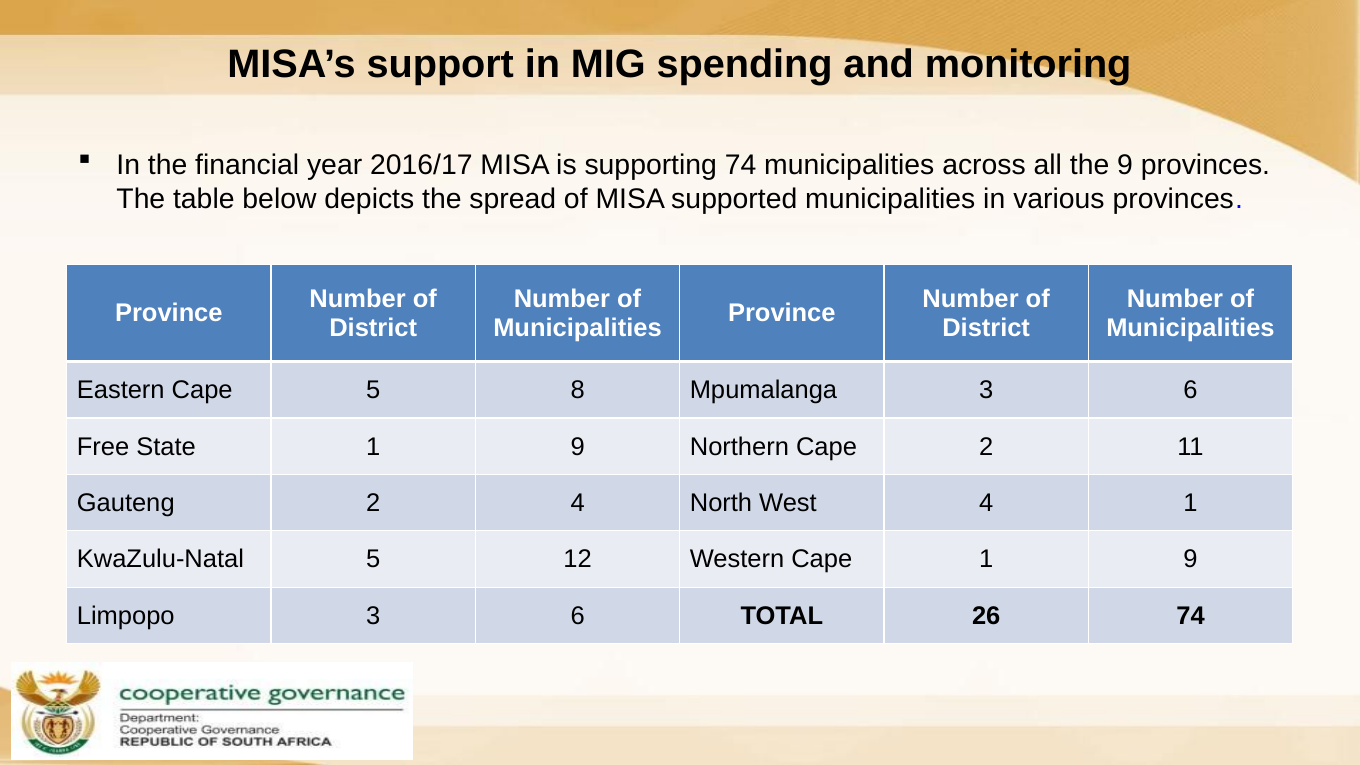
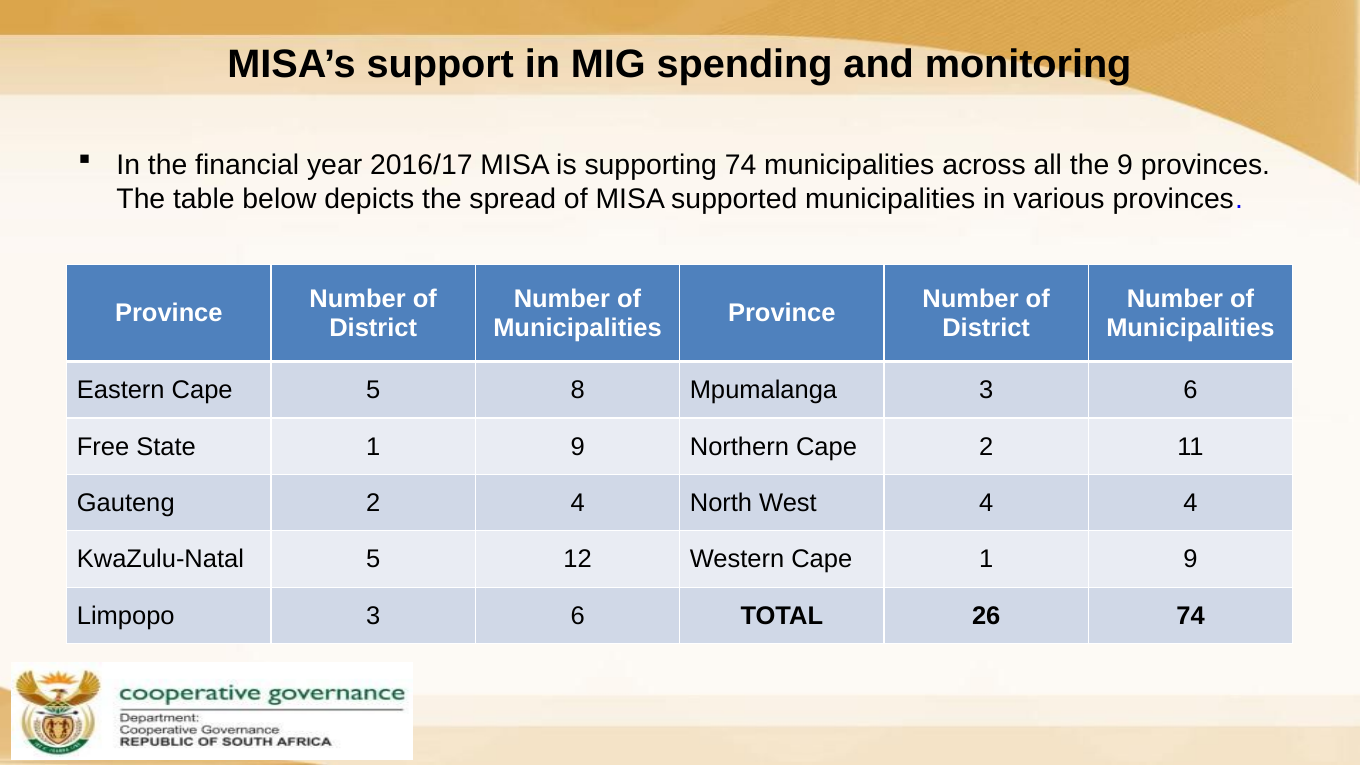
4 1: 1 -> 4
